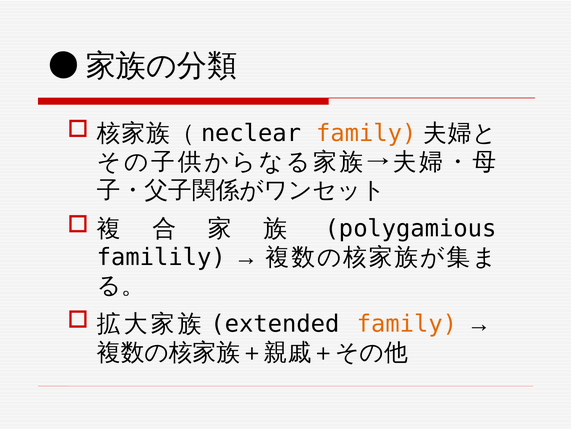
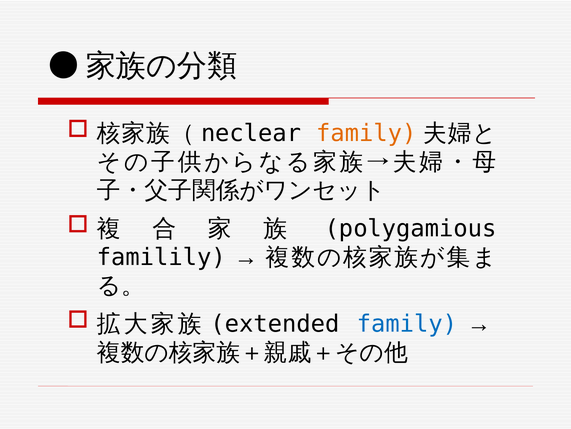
family at (407, 323) colour: orange -> blue
